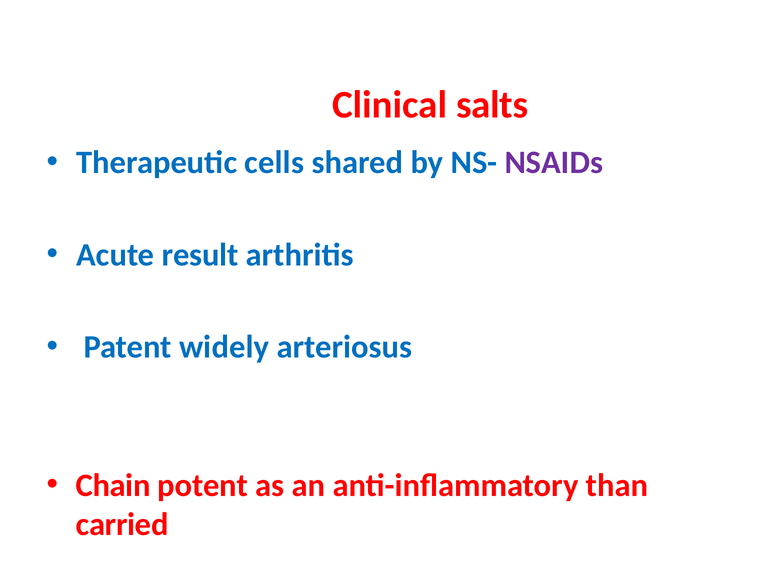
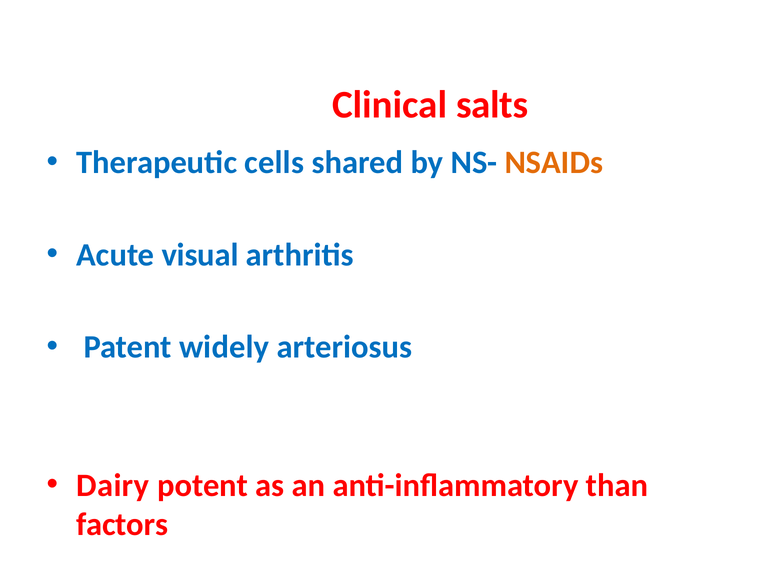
NSAIDs colour: purple -> orange
result: result -> visual
Chain: Chain -> Dairy
carried: carried -> factors
